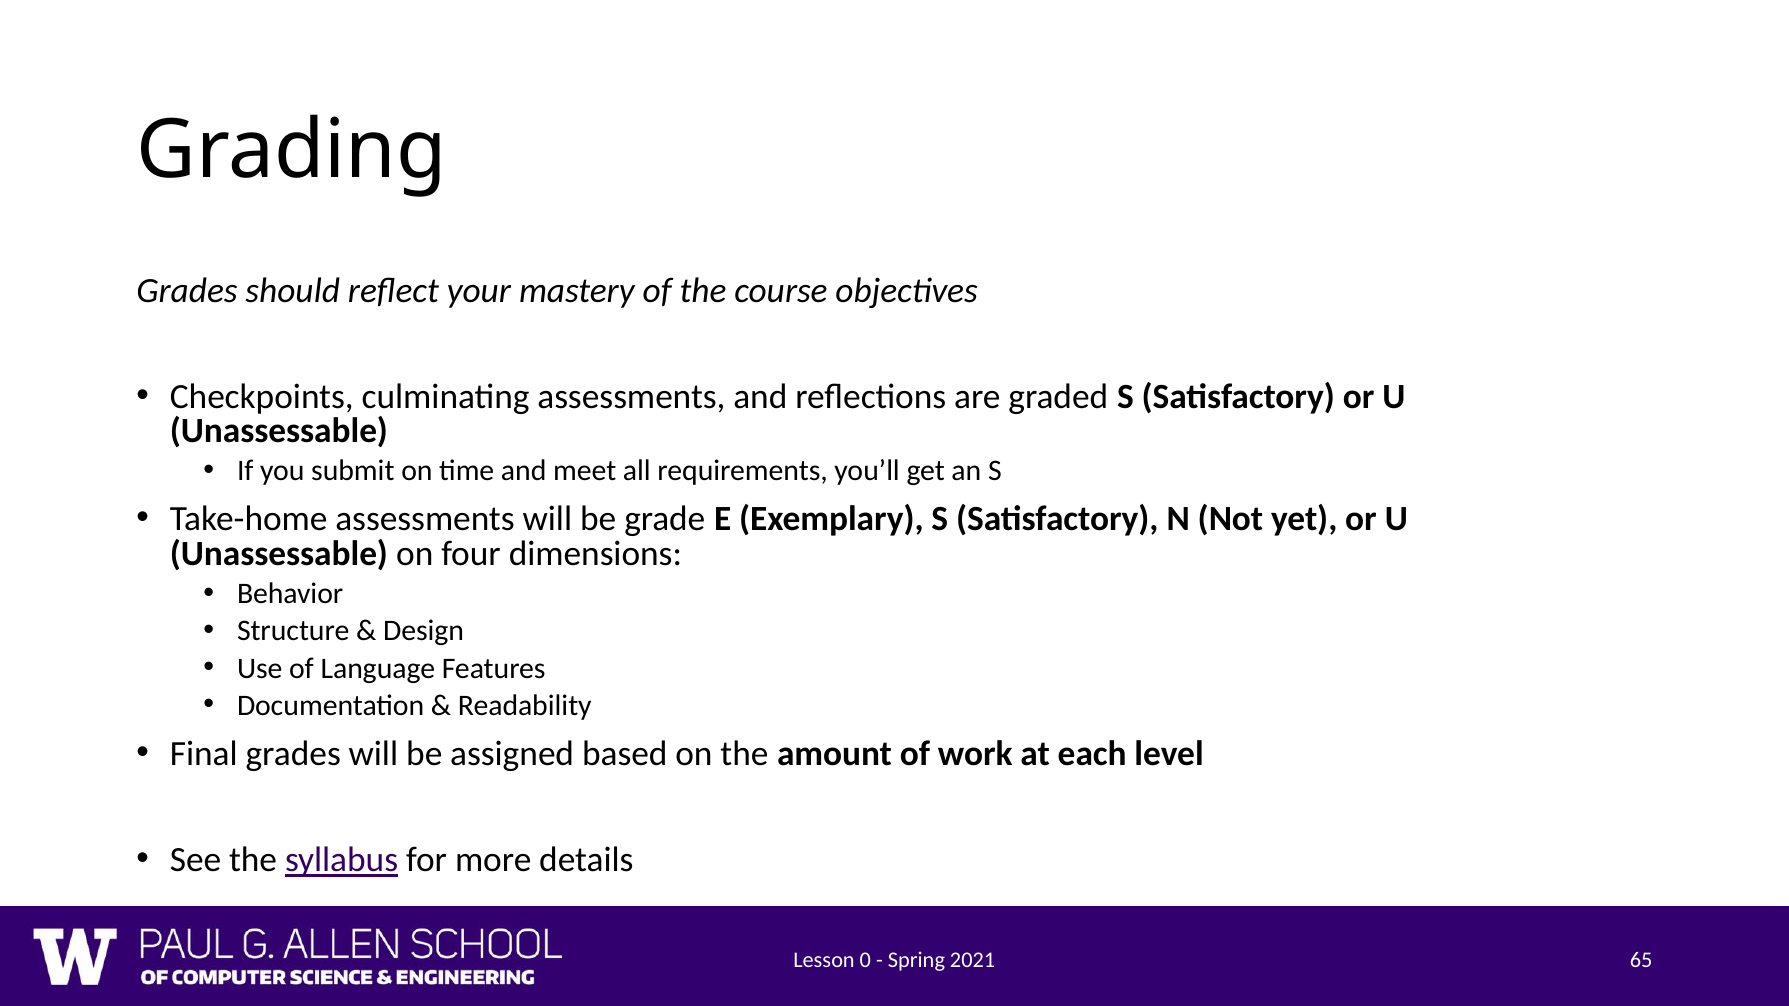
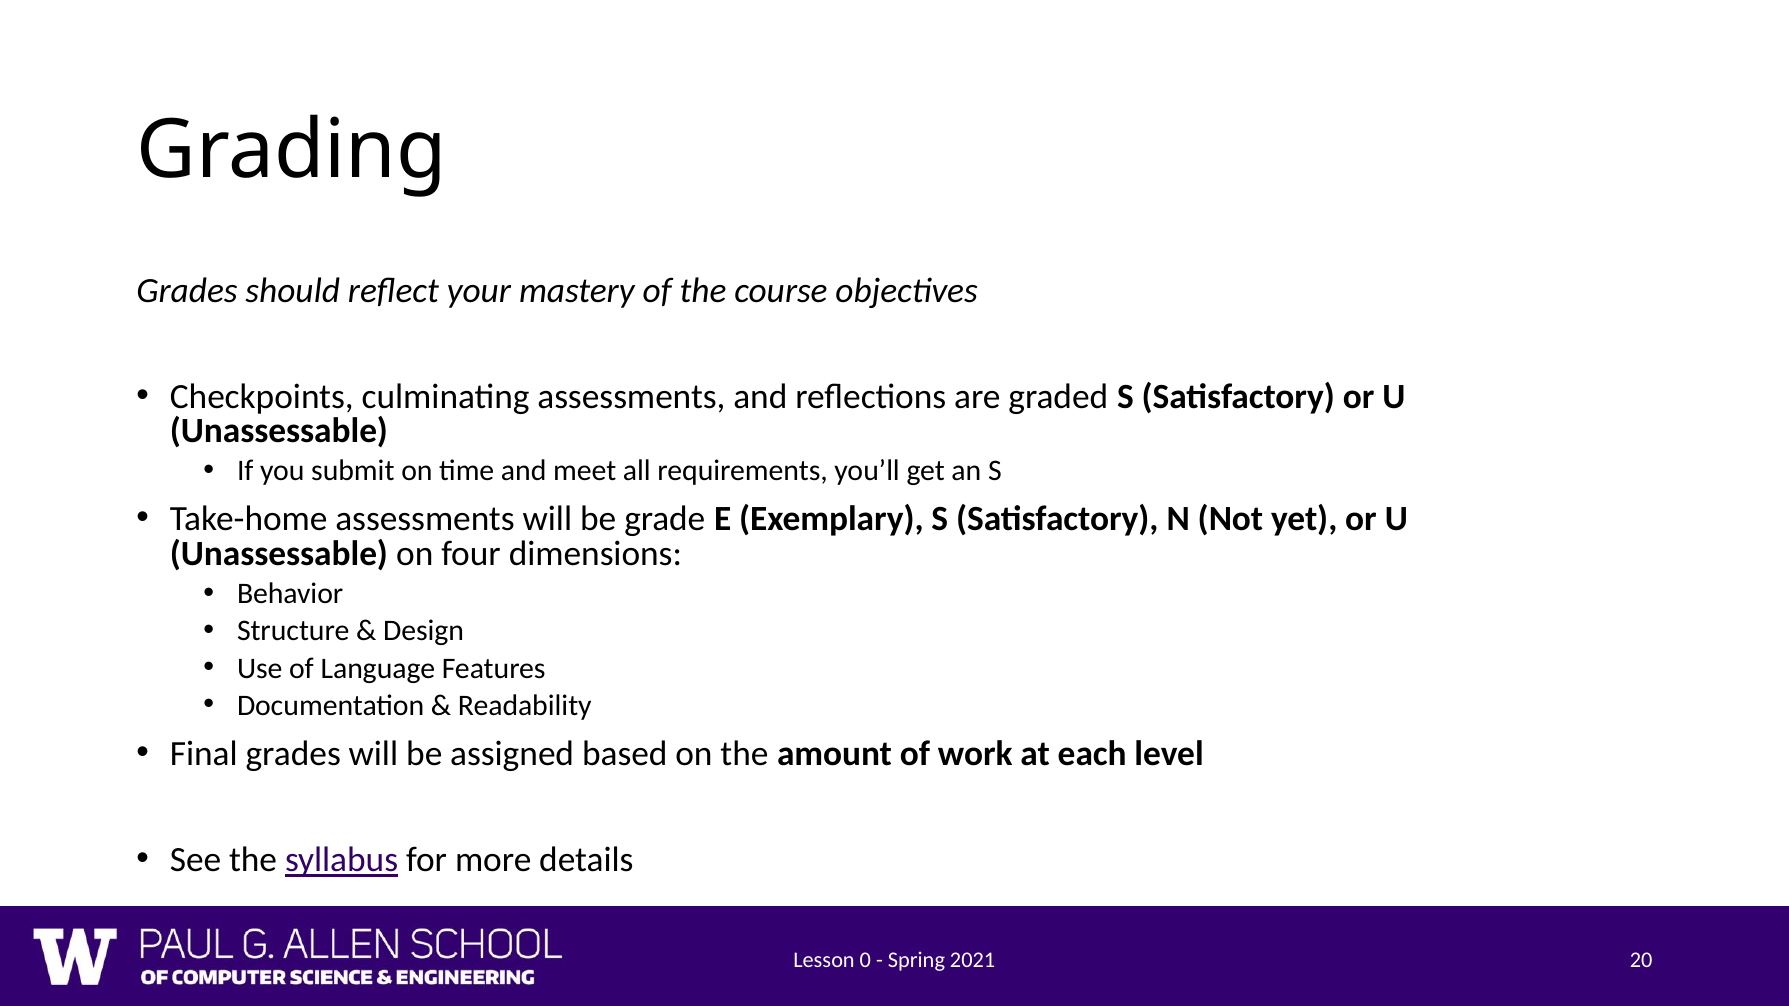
65: 65 -> 20
